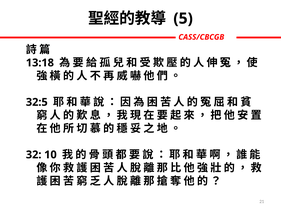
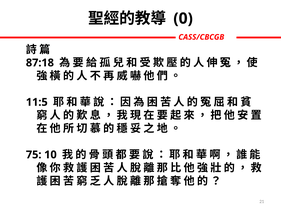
5: 5 -> 0
13:18: 13:18 -> 87:18
32:5: 32:5 -> 11:5
32: 32 -> 75
